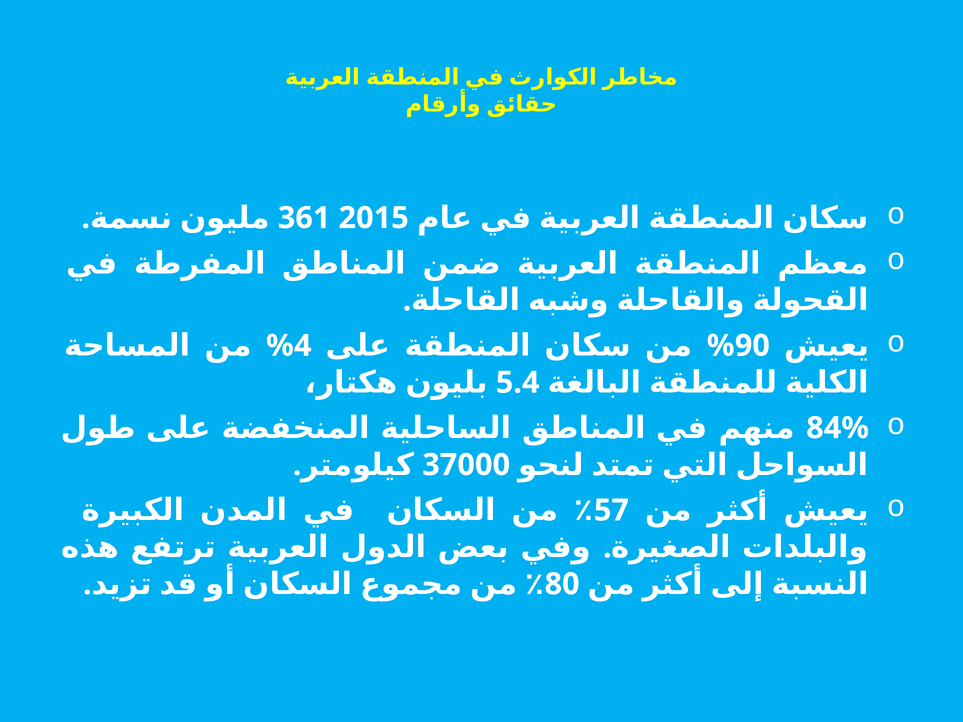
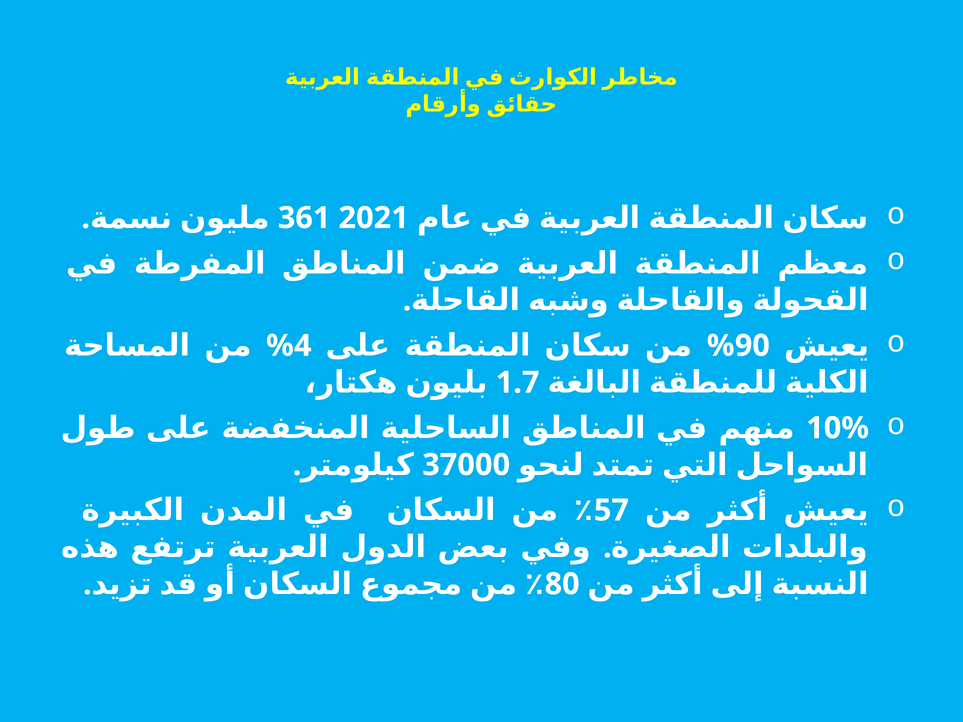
2015: 2015 -> 2021
5.4: 5.4 -> 1.7
84%: 84% -> 10%
